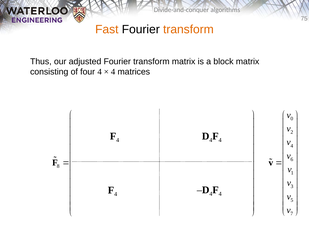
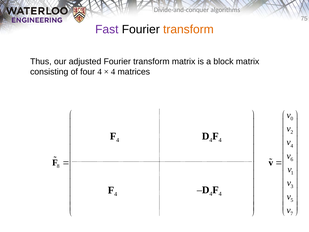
Fast colour: orange -> purple
